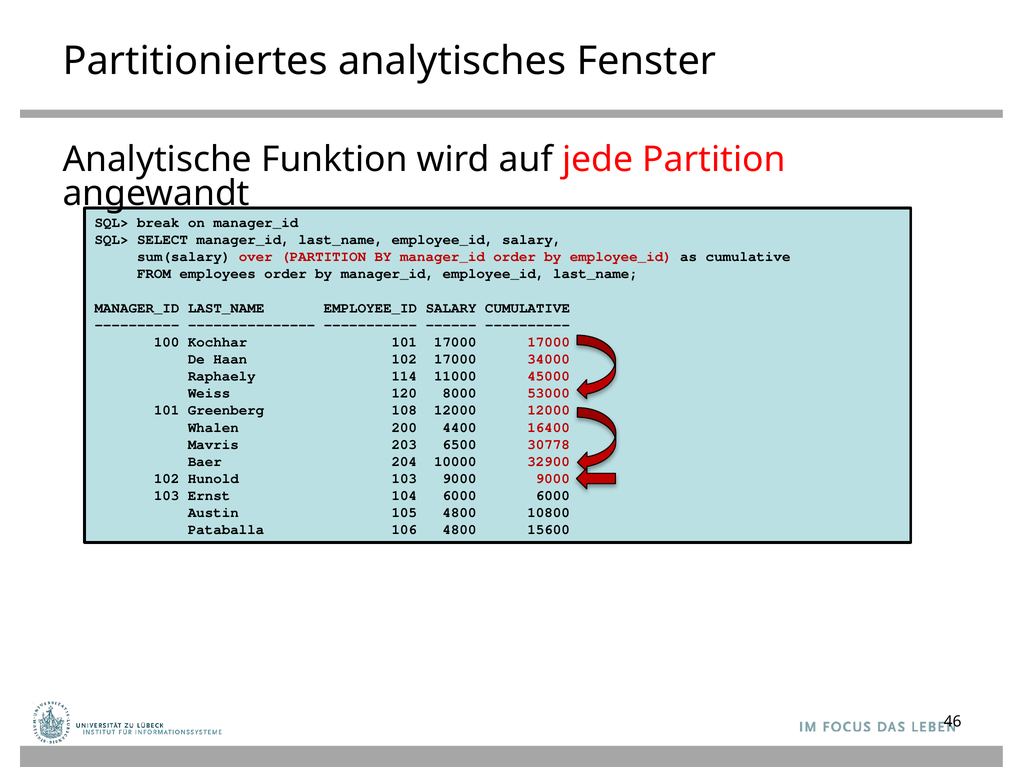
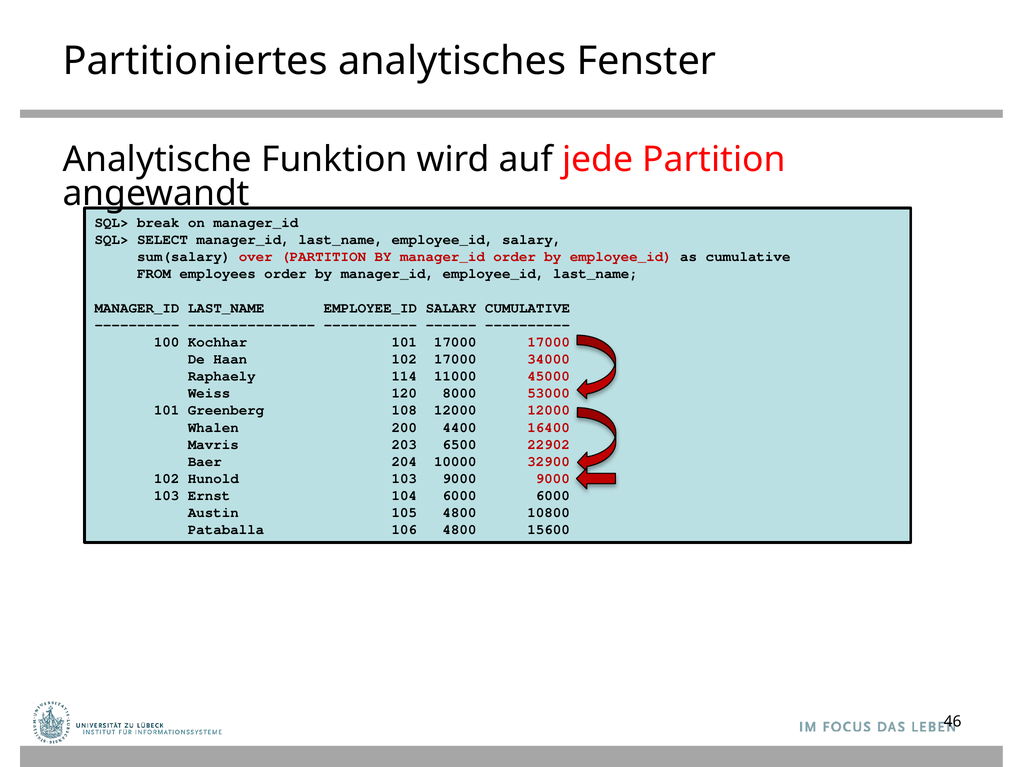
30778: 30778 -> 22902
